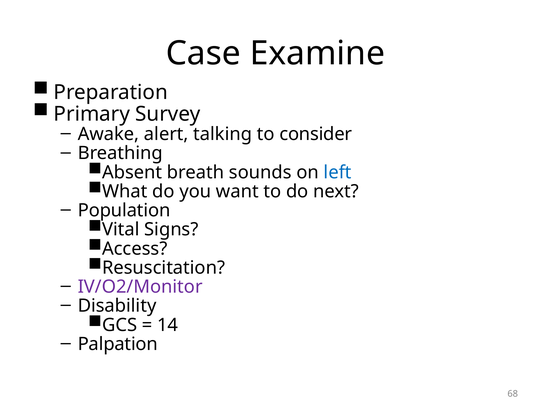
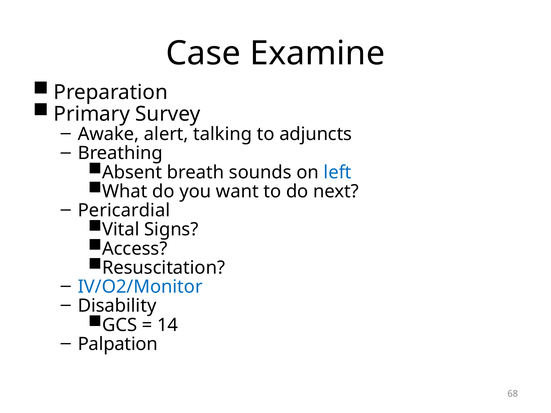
consider: consider -> adjuncts
Population: Population -> Pericardial
IV/O2/Monitor colour: purple -> blue
